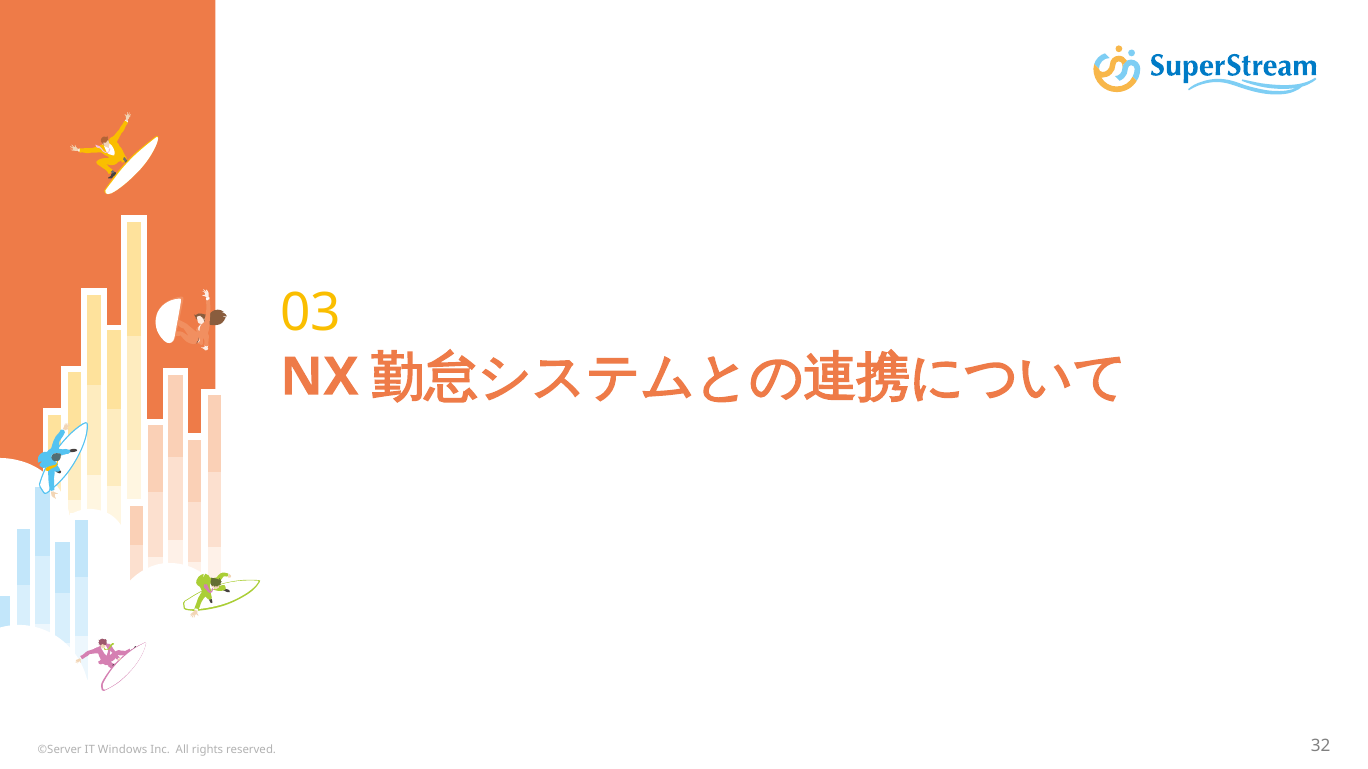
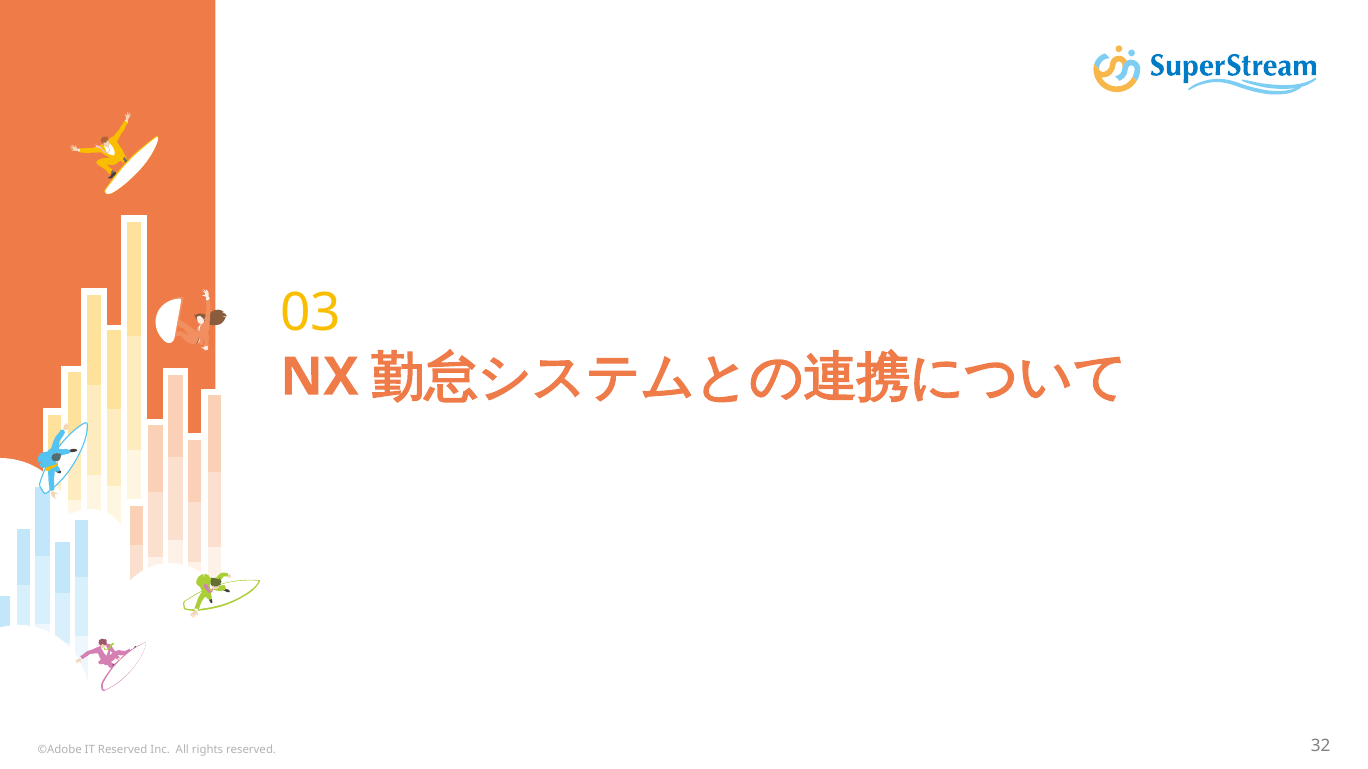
©Server: ©Server -> ©Adobe
IT Windows: Windows -> Reserved
